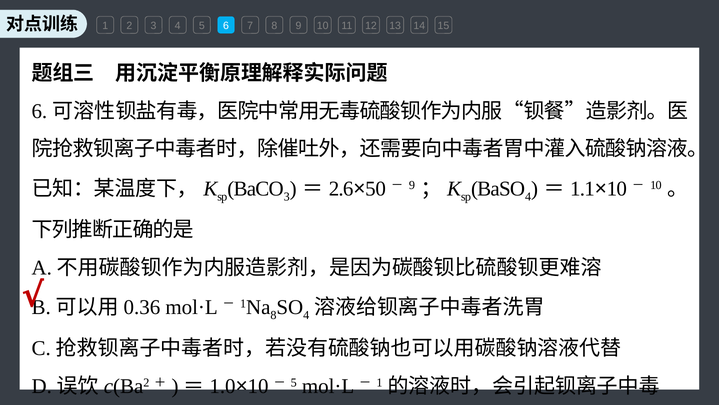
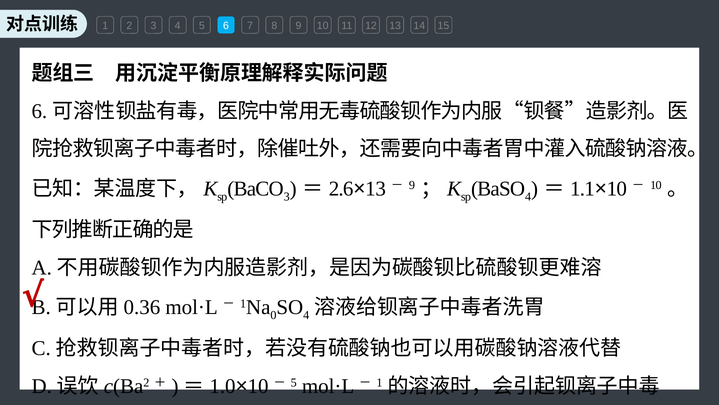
50 at (376, 188): 50 -> 13
8 at (273, 315): 8 -> 0
